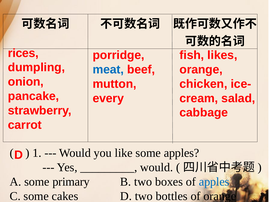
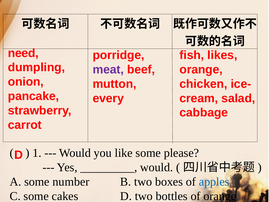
rices: rices -> need
meat colour: blue -> purple
some apples: apples -> please
primary: primary -> number
